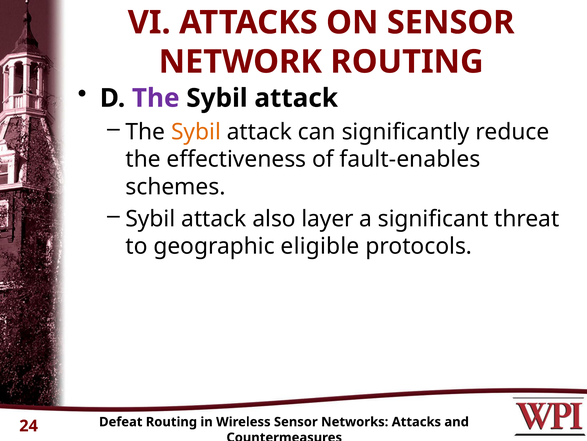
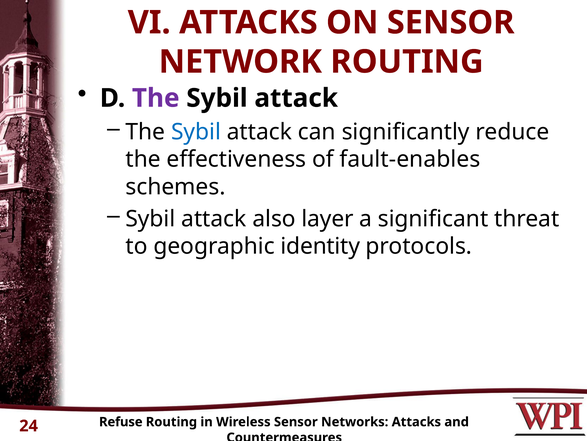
Sybil at (196, 132) colour: orange -> blue
eligible: eligible -> identity
Defeat: Defeat -> Refuse
